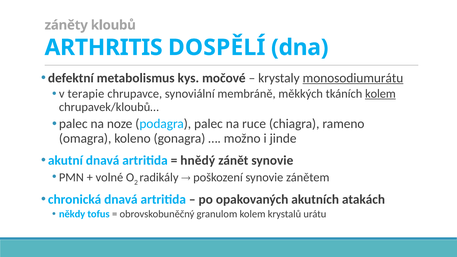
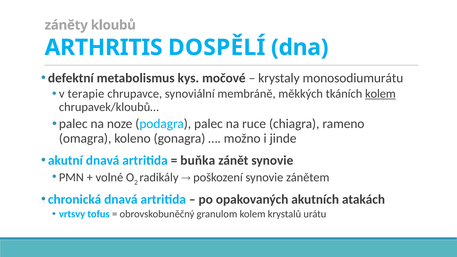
monosodiumurátu underline: present -> none
hnědý: hnědý -> buňka
někdy: někdy -> vrtsvy
